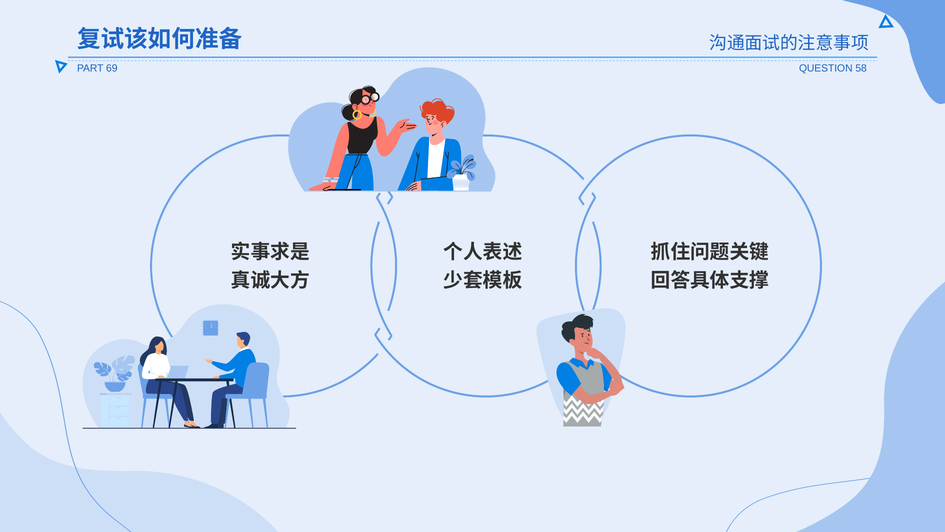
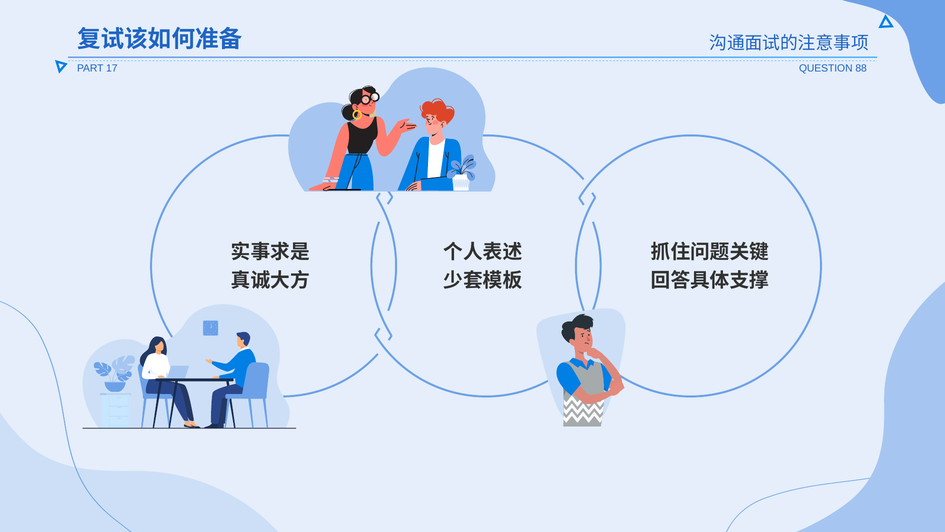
69: 69 -> 17
58: 58 -> 88
